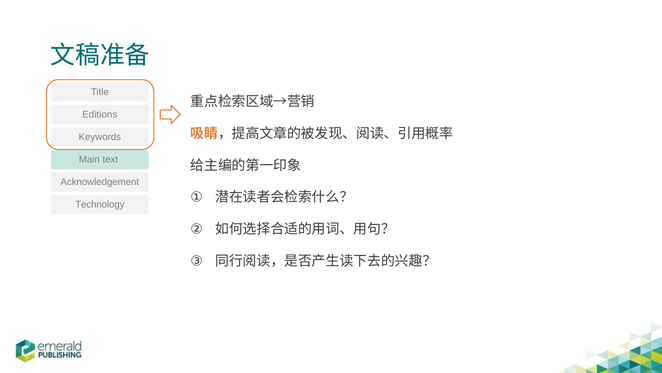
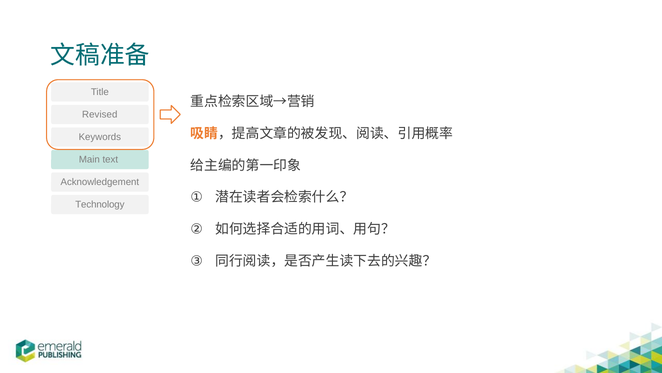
Editions: Editions -> Revised
